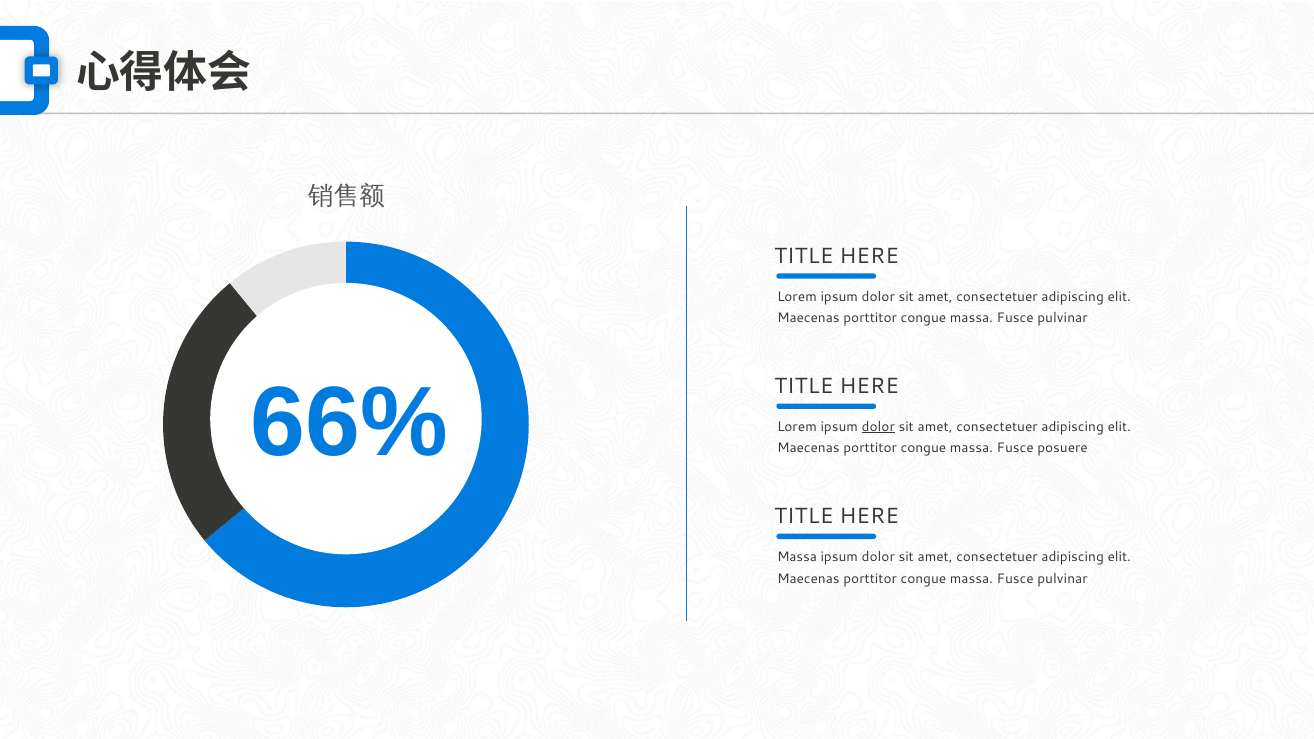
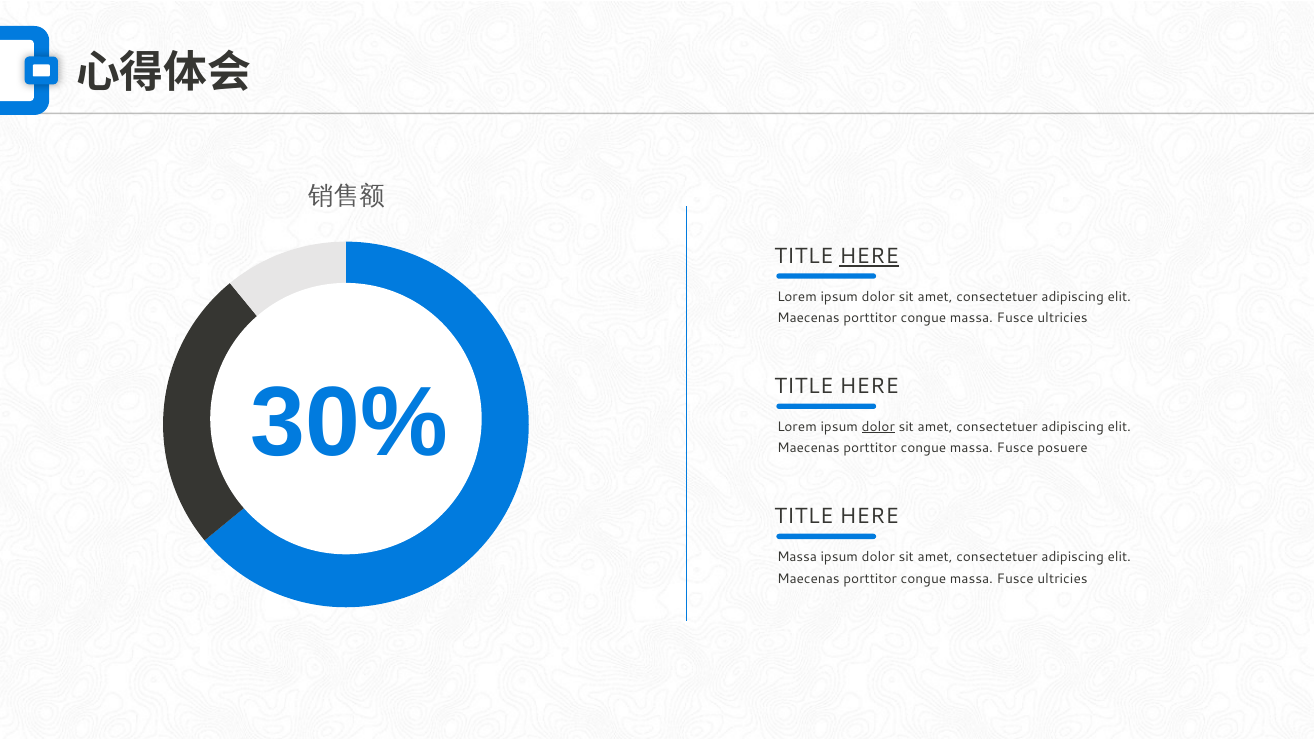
HERE at (869, 256) underline: none -> present
pulvinar at (1063, 318): pulvinar -> ultricies
66%: 66% -> 30%
pulvinar at (1063, 579): pulvinar -> ultricies
